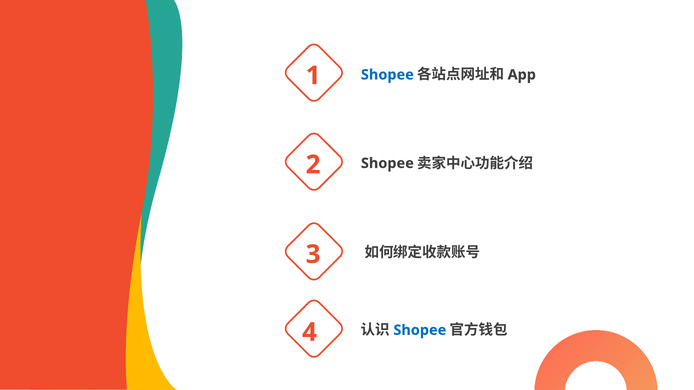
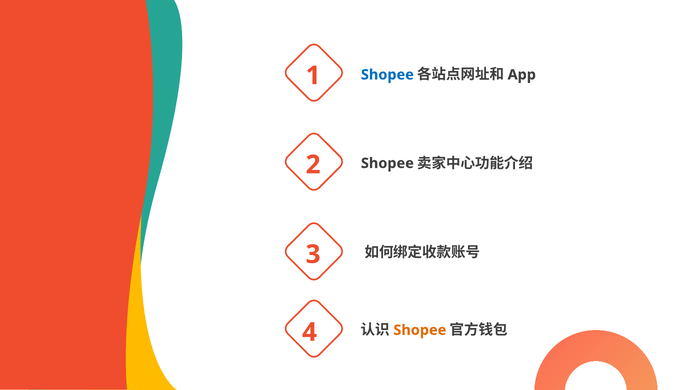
Shopee at (420, 330) colour: blue -> orange
